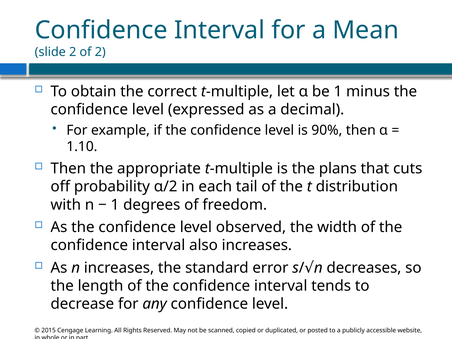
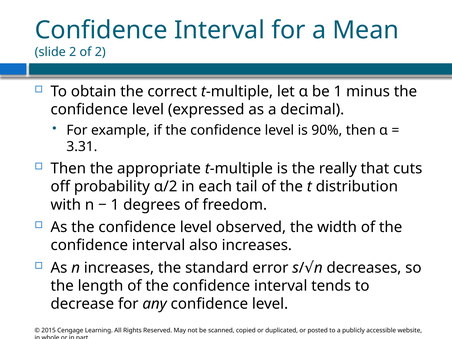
1.10: 1.10 -> 3.31
plans: plans -> really
